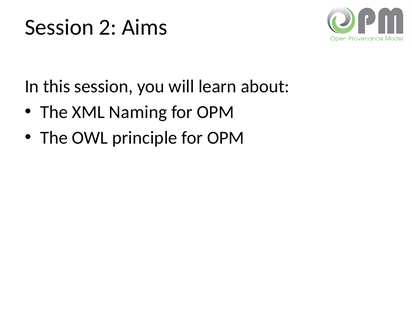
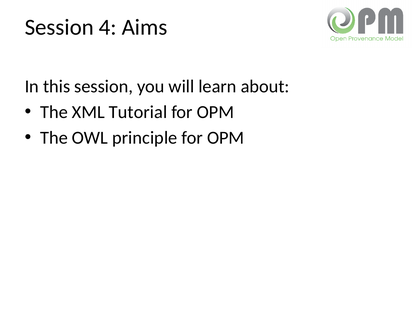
2: 2 -> 4
Naming: Naming -> Tutorial
